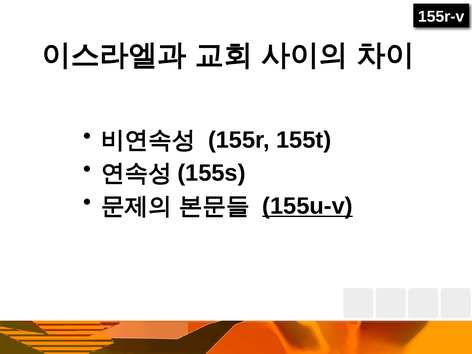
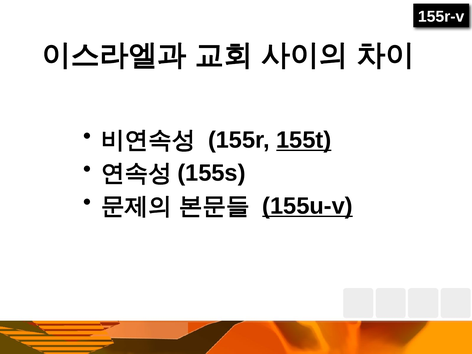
155t underline: none -> present
